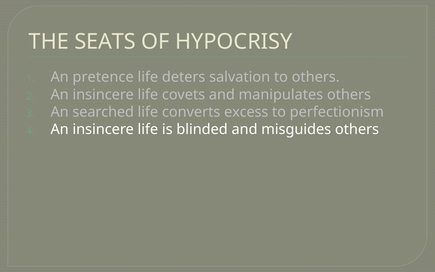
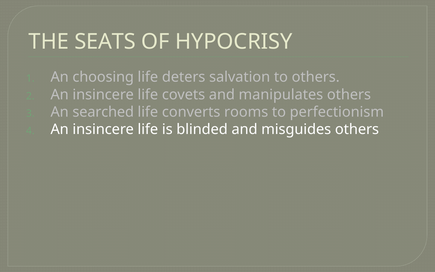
pretence: pretence -> choosing
excess: excess -> rooms
